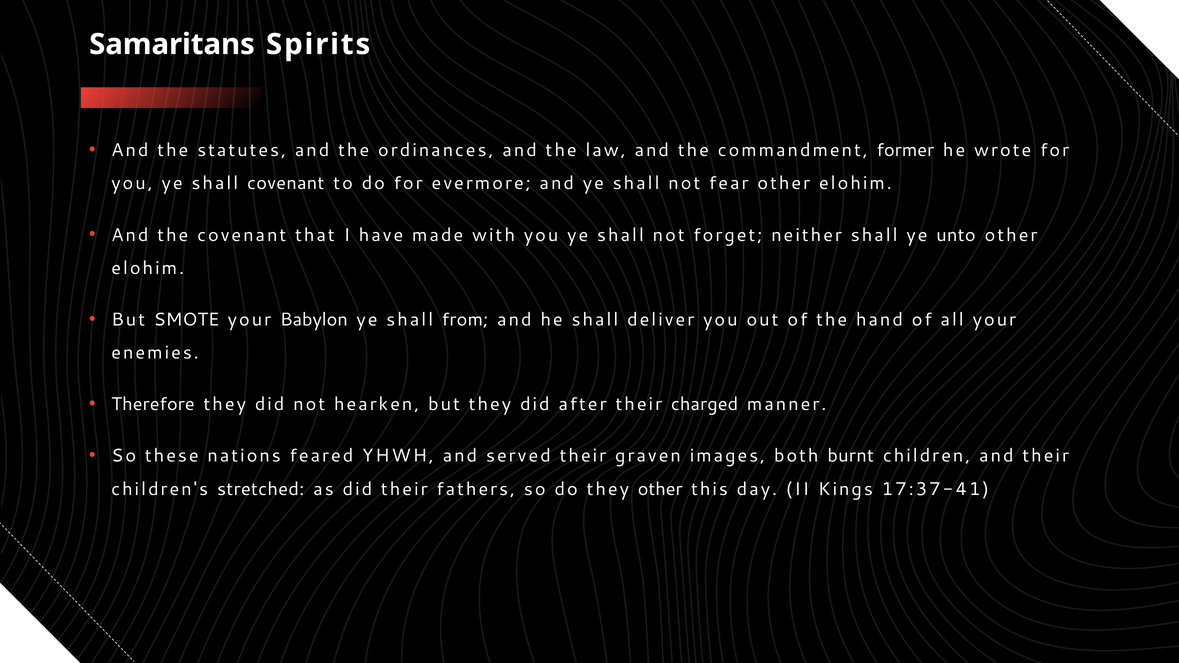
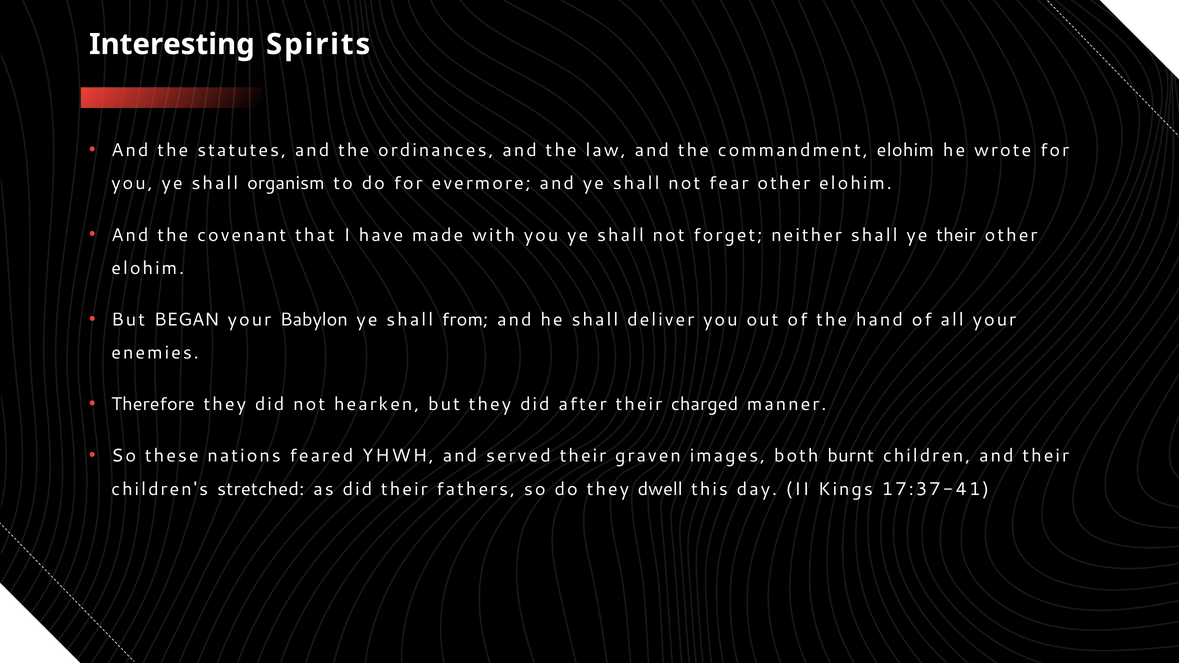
Samaritans: Samaritans -> Interesting
commandment former: former -> elohim
shall covenant: covenant -> organism
ye unto: unto -> their
SMOTE: SMOTE -> BEGAN
they other: other -> dwell
